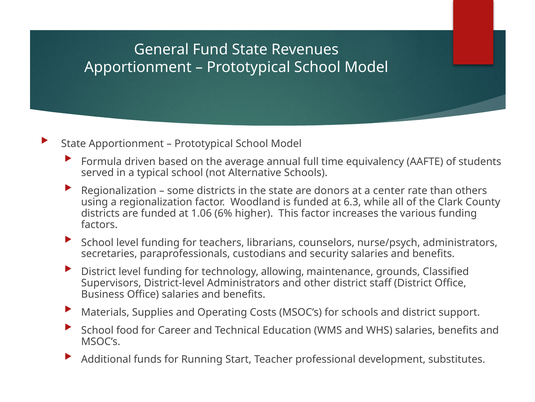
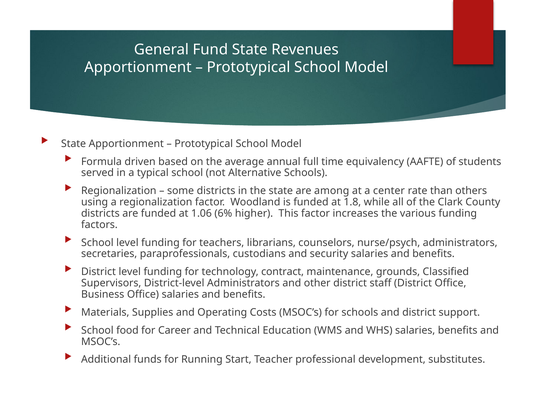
donors: donors -> among
6.3: 6.3 -> 1.8
allowing: allowing -> contract
